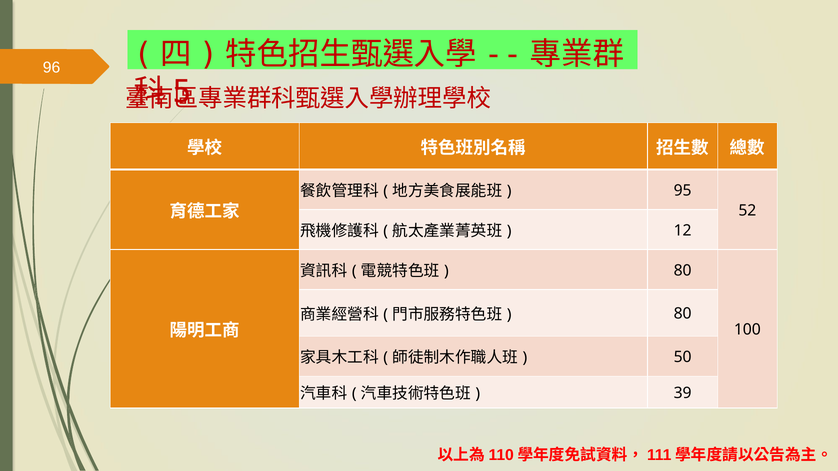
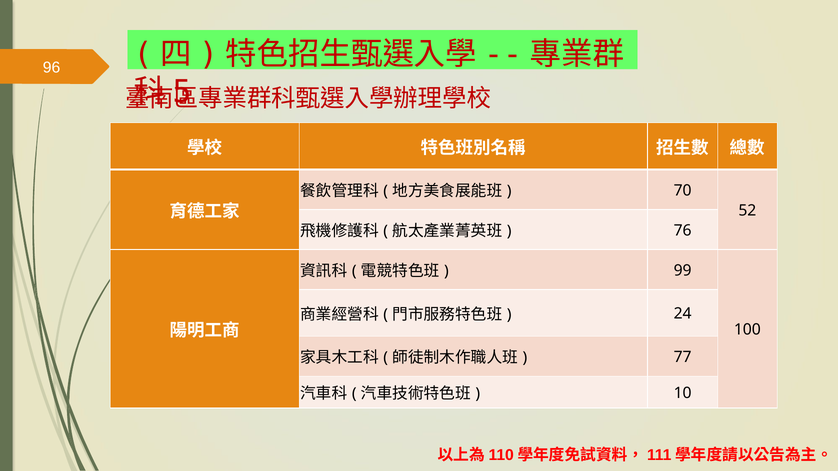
95: 95 -> 70
12: 12 -> 76
80 at (683, 271): 80 -> 99
80 at (683, 314): 80 -> 24
50: 50 -> 77
39: 39 -> 10
